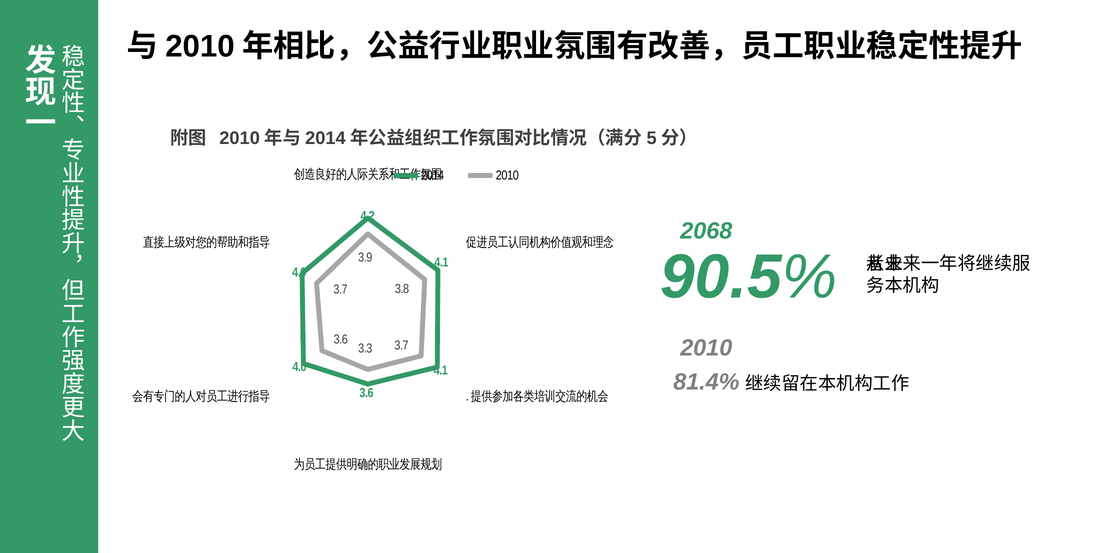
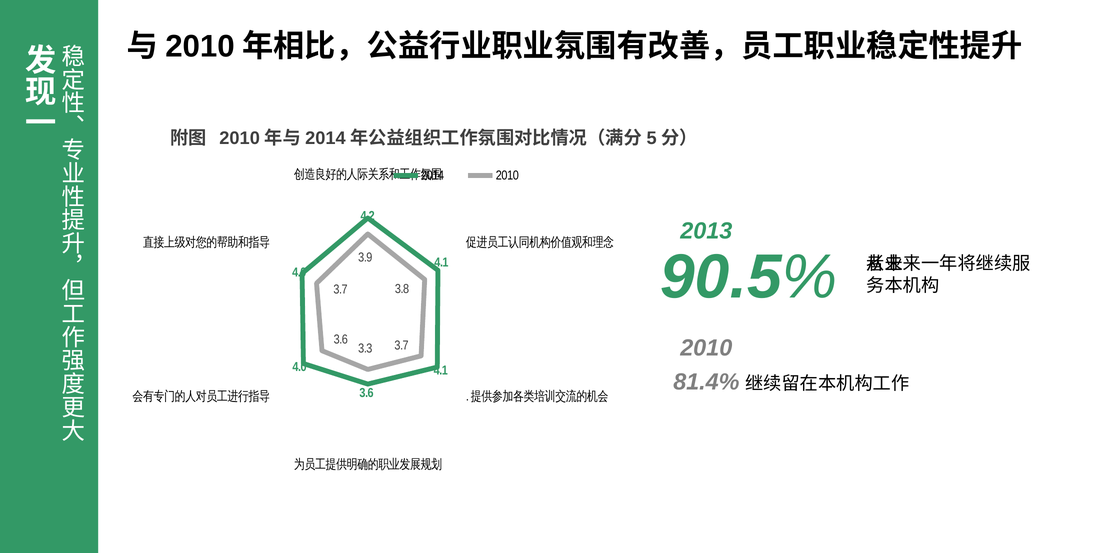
2068: 2068 -> 2013
